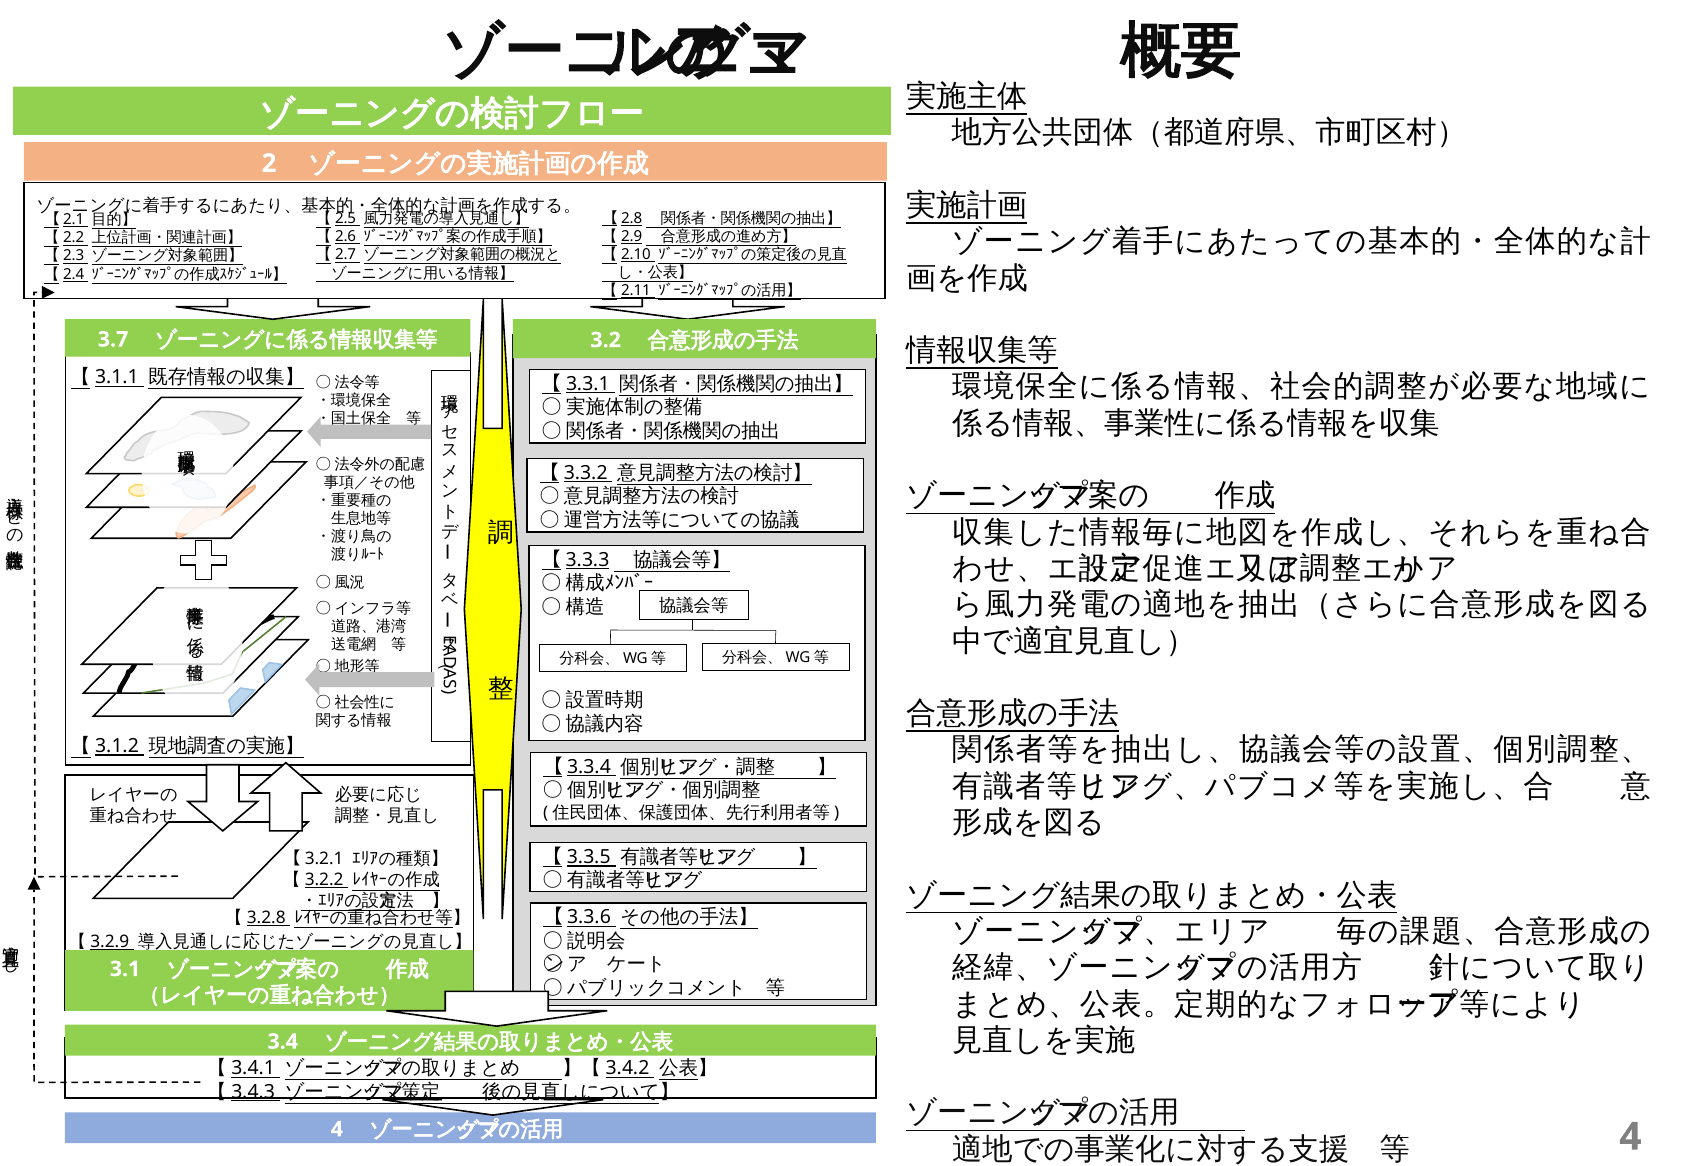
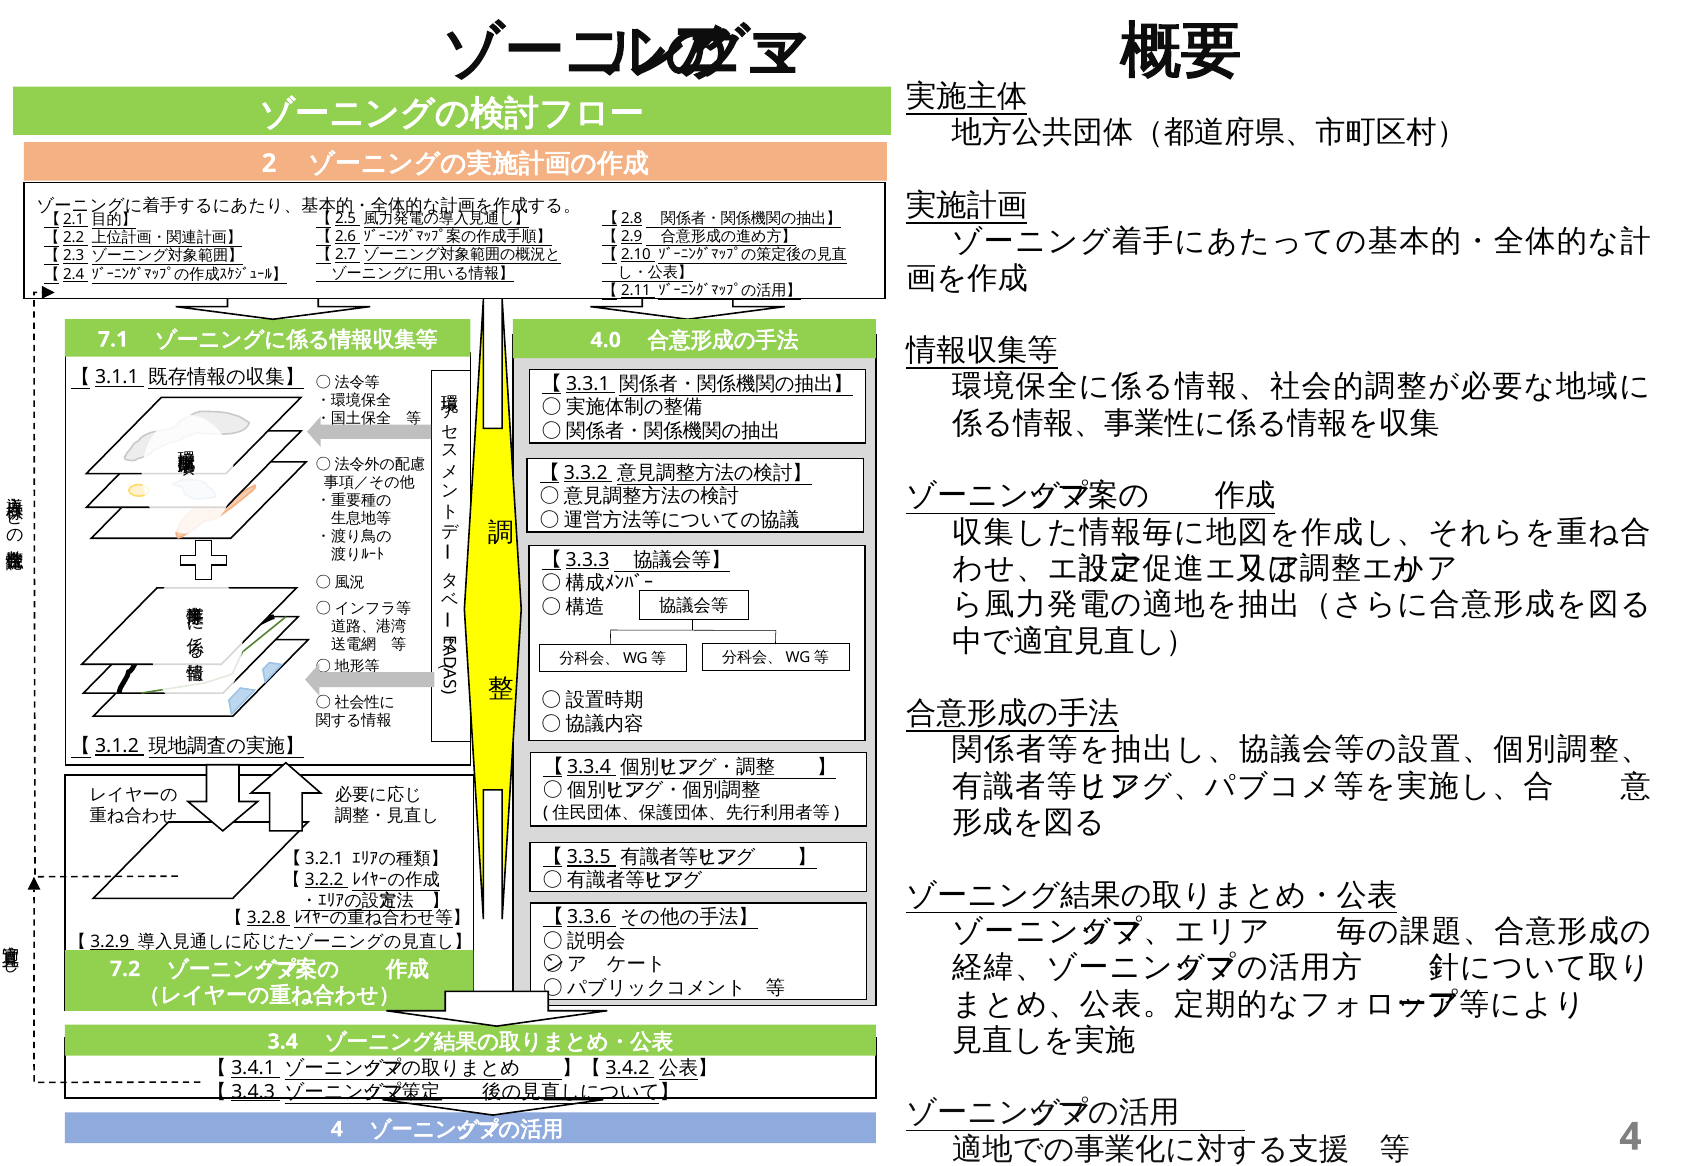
3.7: 3.7 -> 7.1
3.2: 3.2 -> 4.0
3.1: 3.1 -> 7.2
